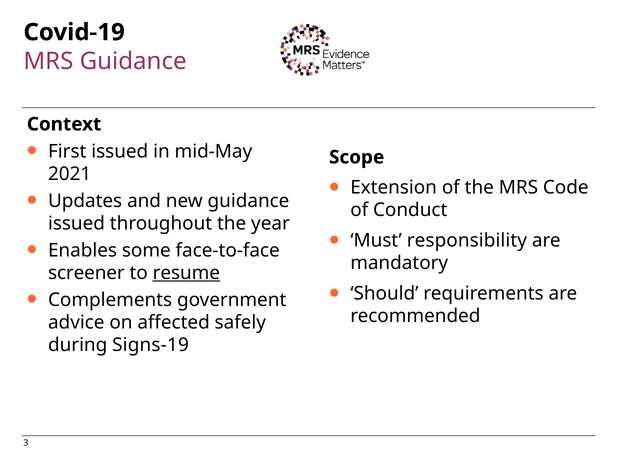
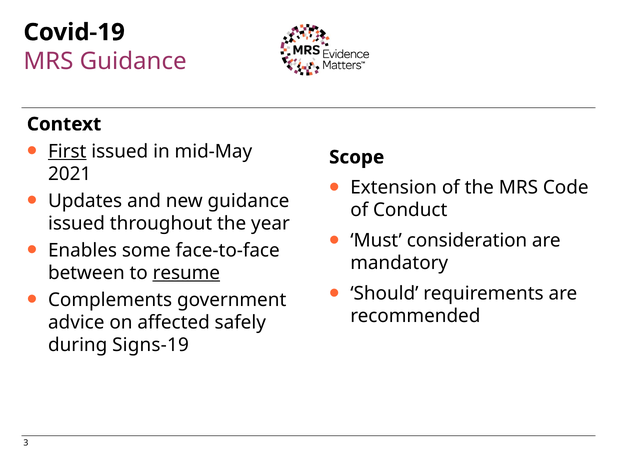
First underline: none -> present
responsibility: responsibility -> consideration
screener: screener -> between
